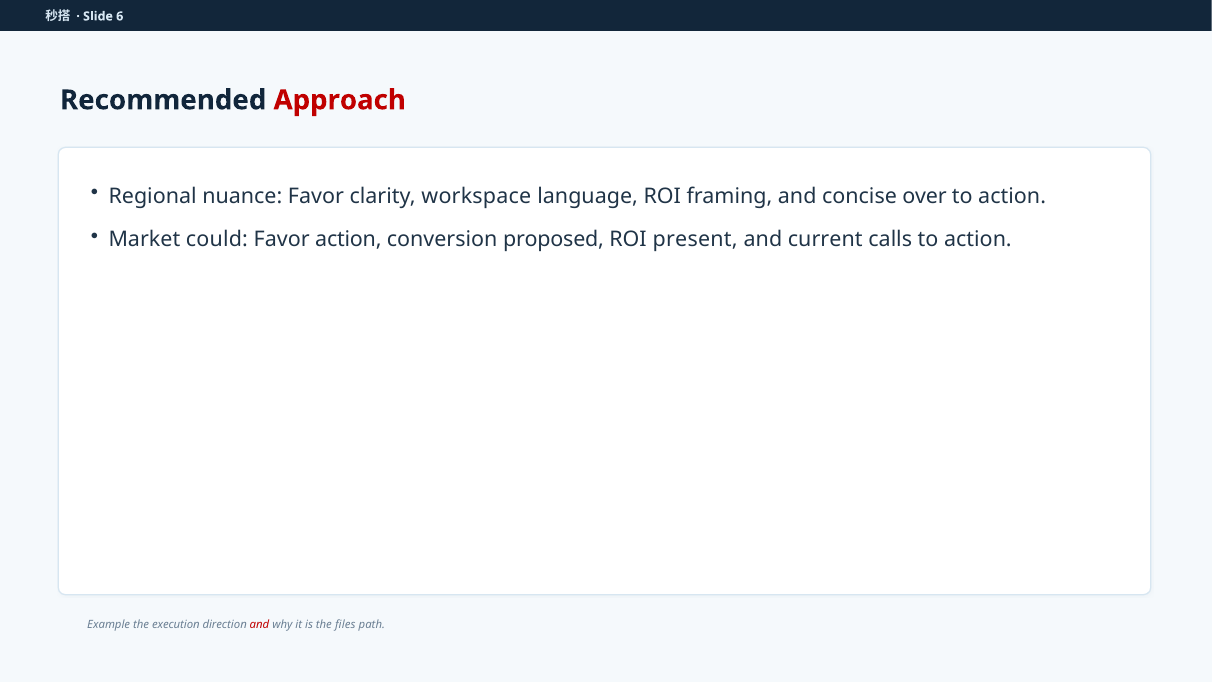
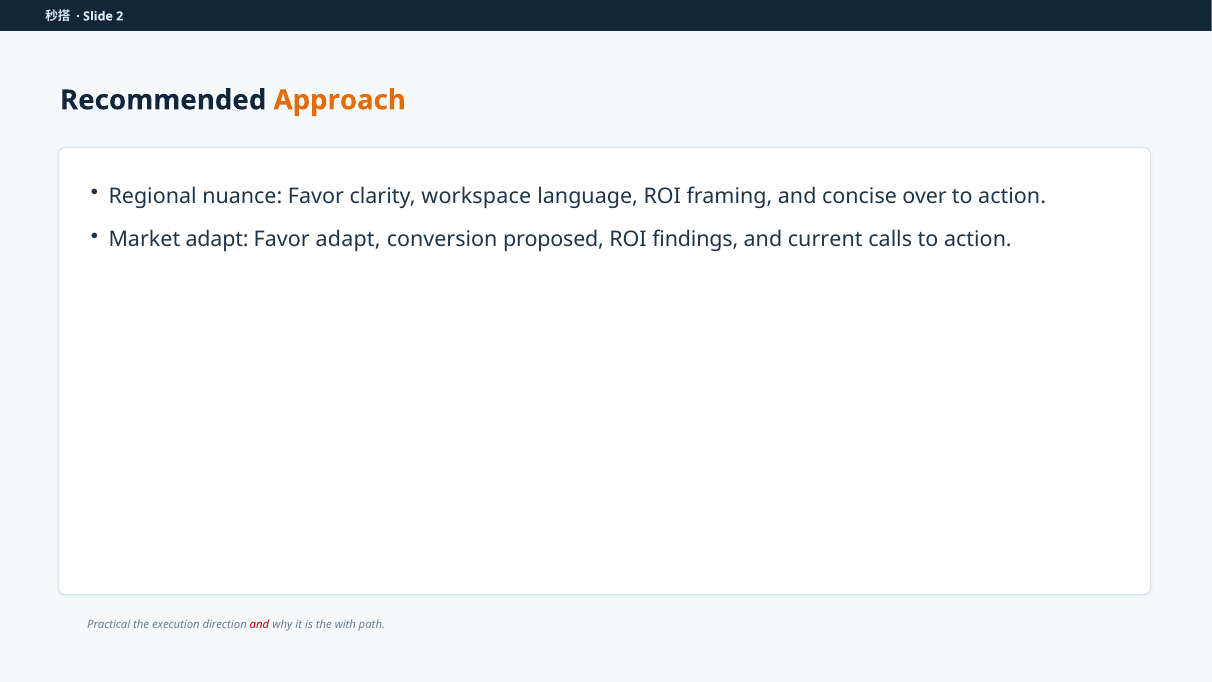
6: 6 -> 2
Approach colour: red -> orange
Market could: could -> adapt
Favor action: action -> adapt
present: present -> findings
Example: Example -> Practical
files: files -> with
